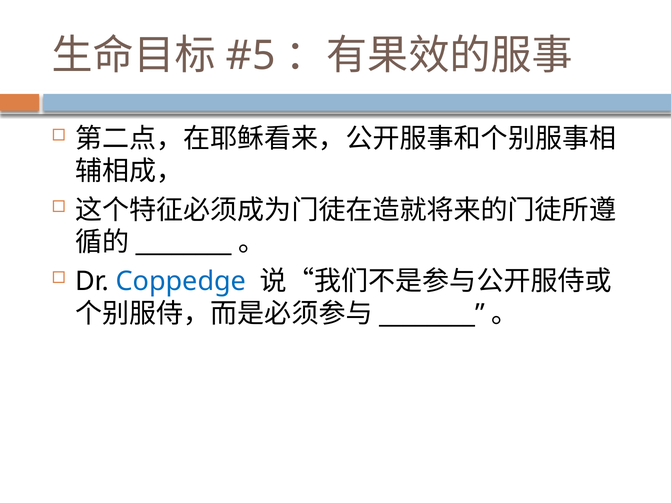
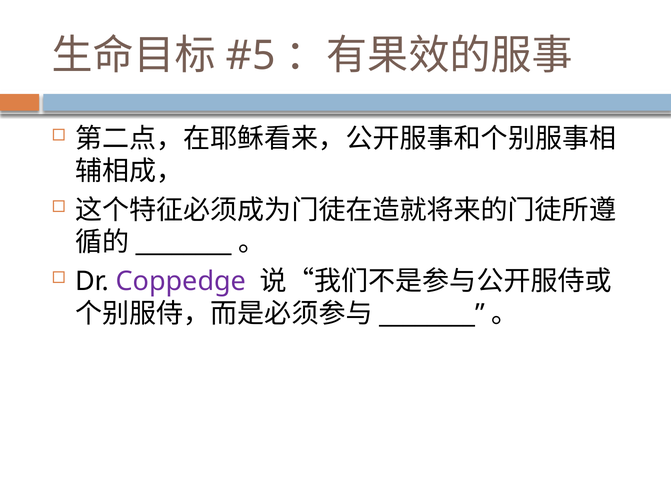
Coppedge colour: blue -> purple
